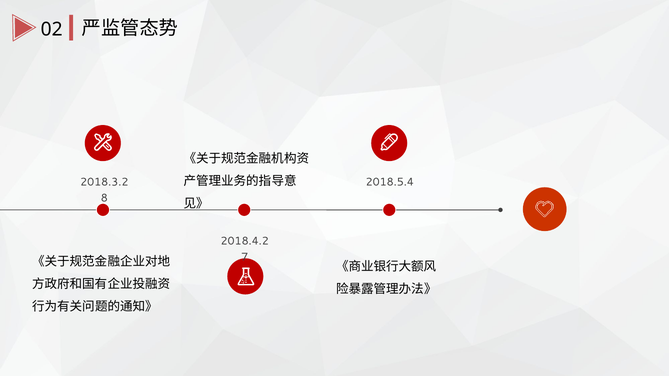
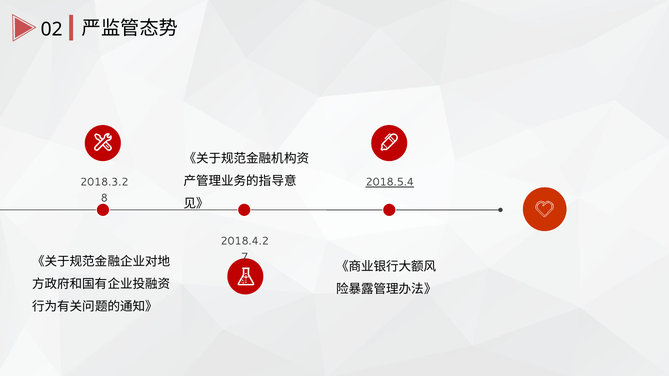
2018.5.4 underline: none -> present
